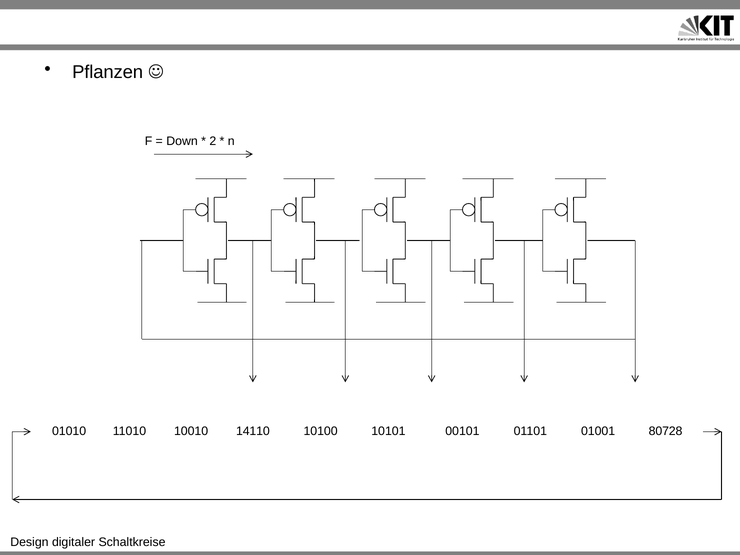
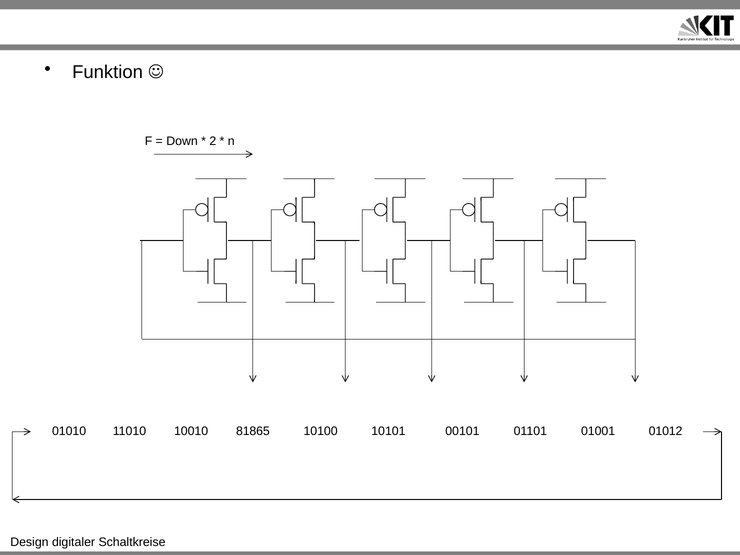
Pflanzen: Pflanzen -> Funktion
14110: 14110 -> 81865
80728: 80728 -> 01012
